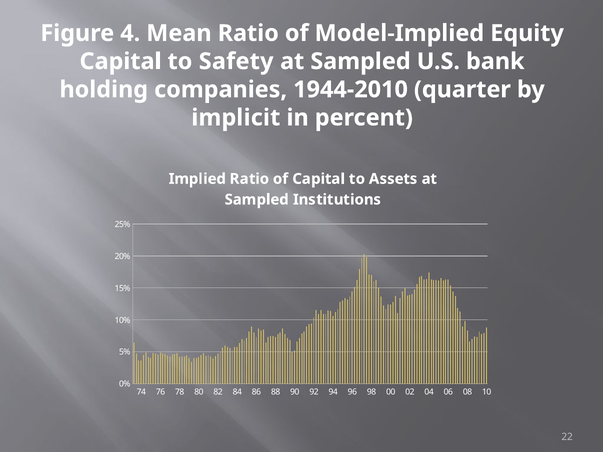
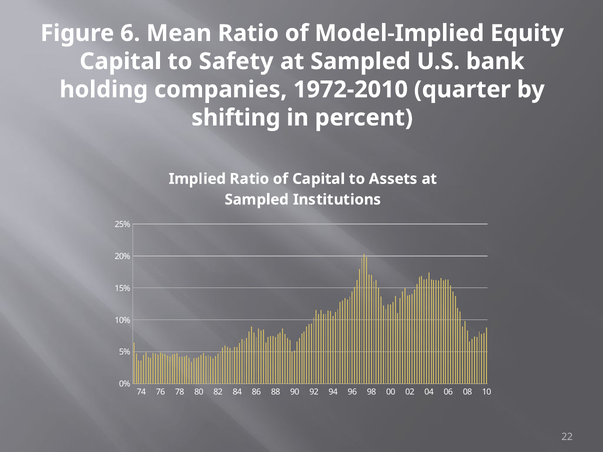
4: 4 -> 6
1944-2010: 1944-2010 -> 1972-2010
implicit: implicit -> shifting
